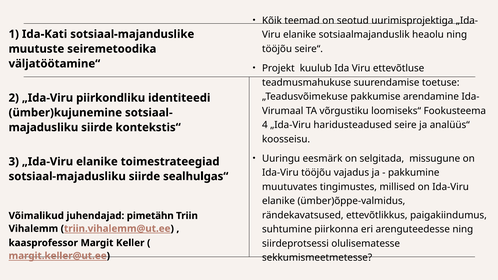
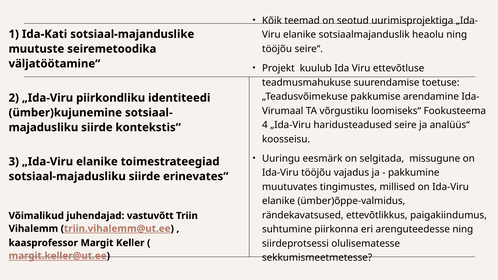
sealhulgas“: sealhulgas“ -> erinevates“
pimetähn: pimetähn -> vastuvõtt
